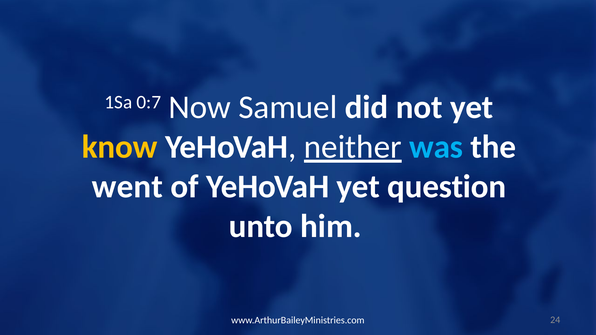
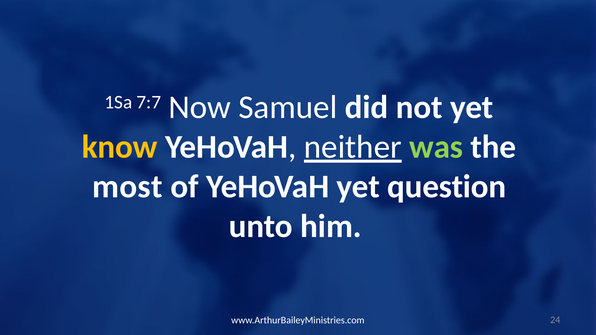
0:7: 0:7 -> 7:7
was colour: light blue -> light green
went: went -> most
